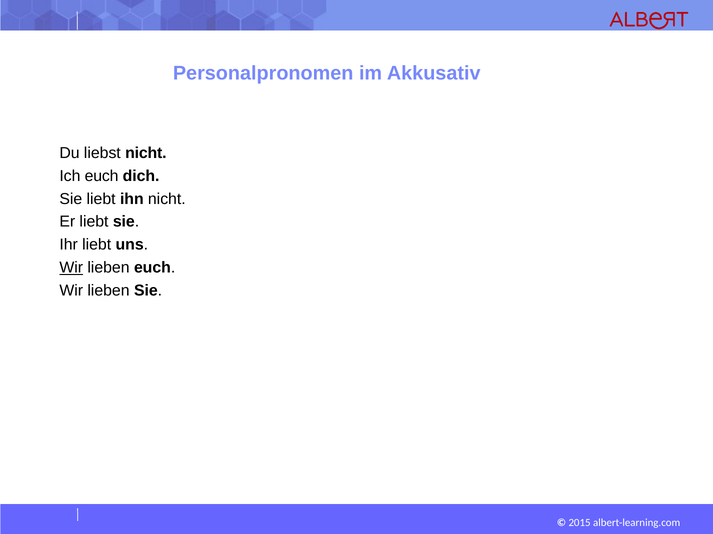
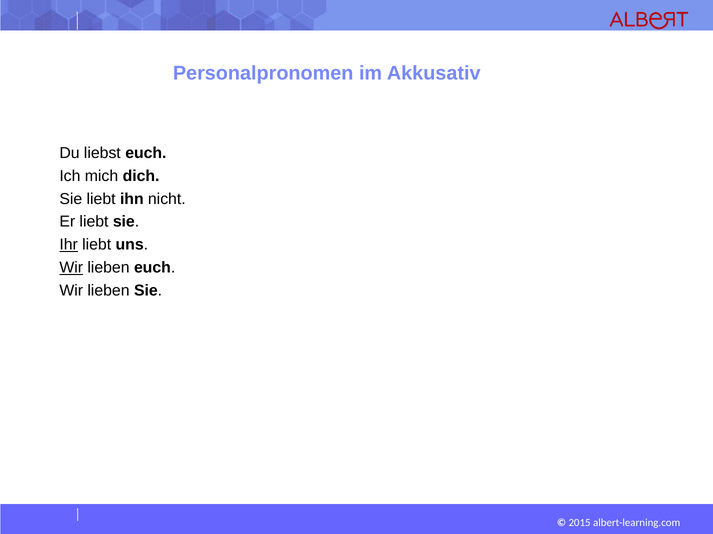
liebst nicht: nicht -> euch
Ich euch: euch -> mich
Ihr underline: none -> present
